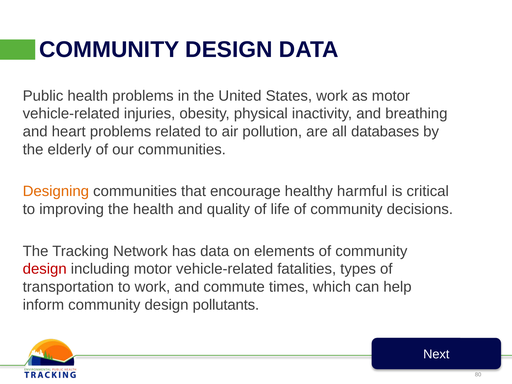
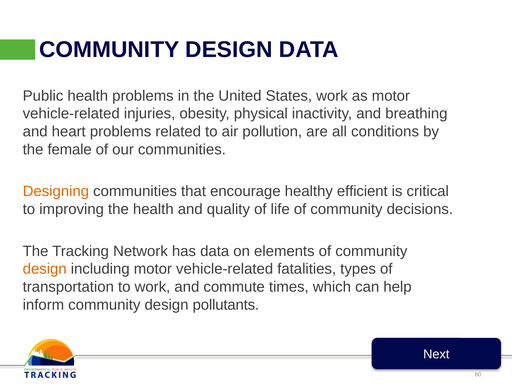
databases: databases -> conditions
elderly: elderly -> female
harmful: harmful -> efficient
design at (45, 269) colour: red -> orange
